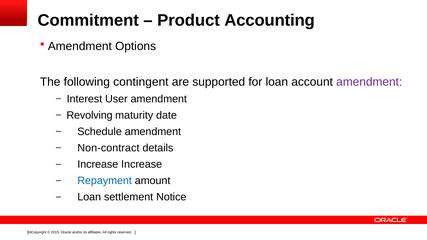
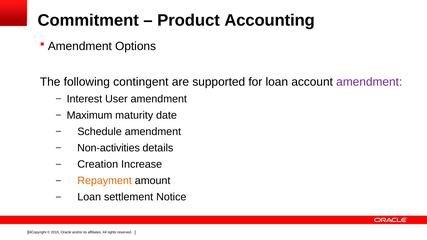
Revolving: Revolving -> Maximum
Non-contract: Non-contract -> Non-activities
Increase at (98, 164): Increase -> Creation
Repayment colour: blue -> orange
